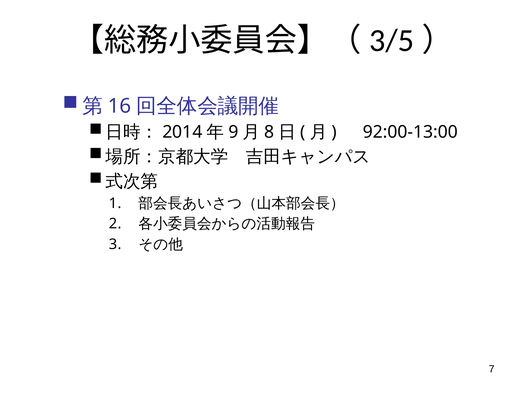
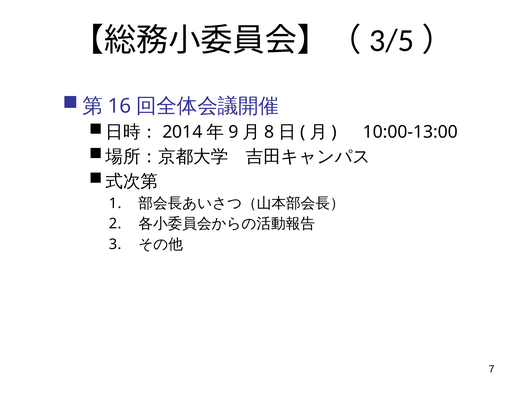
92:00-13:00: 92:00-13:00 -> 10:00-13:00
